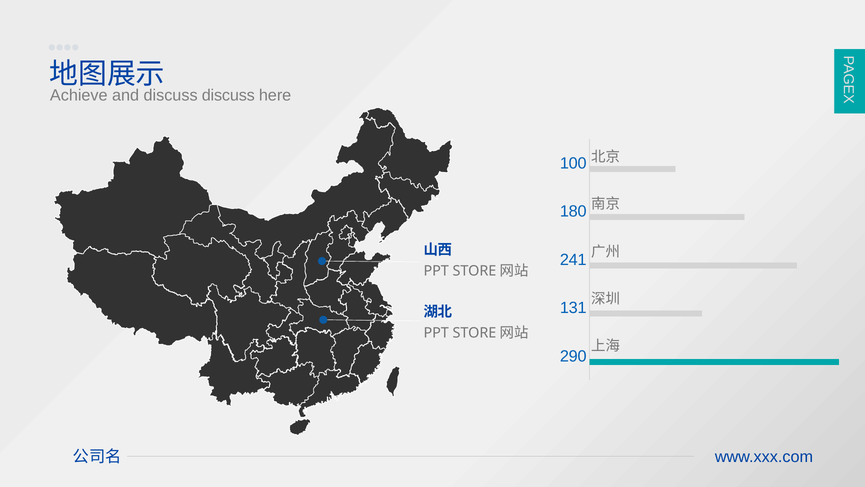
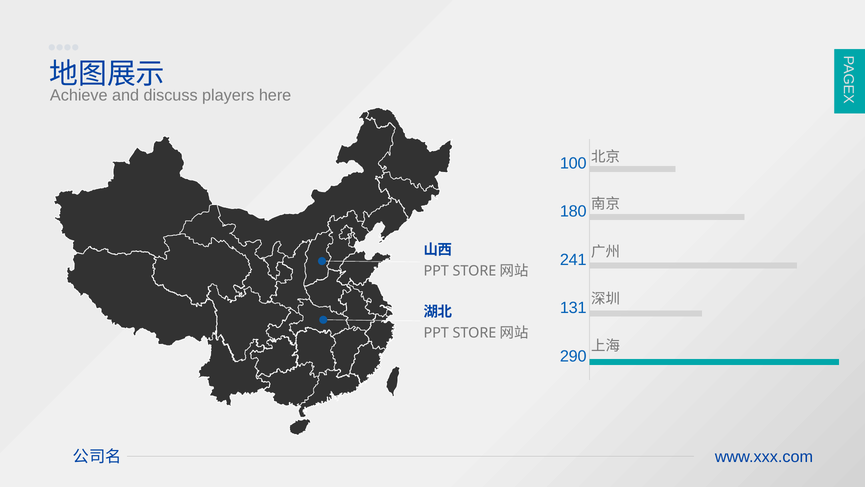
discuss discuss: discuss -> players
